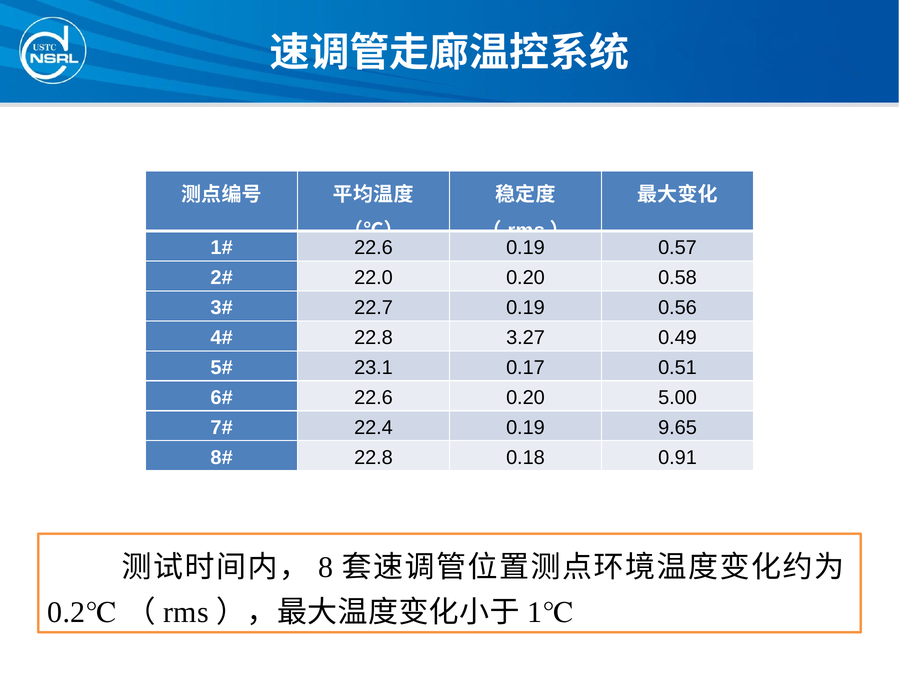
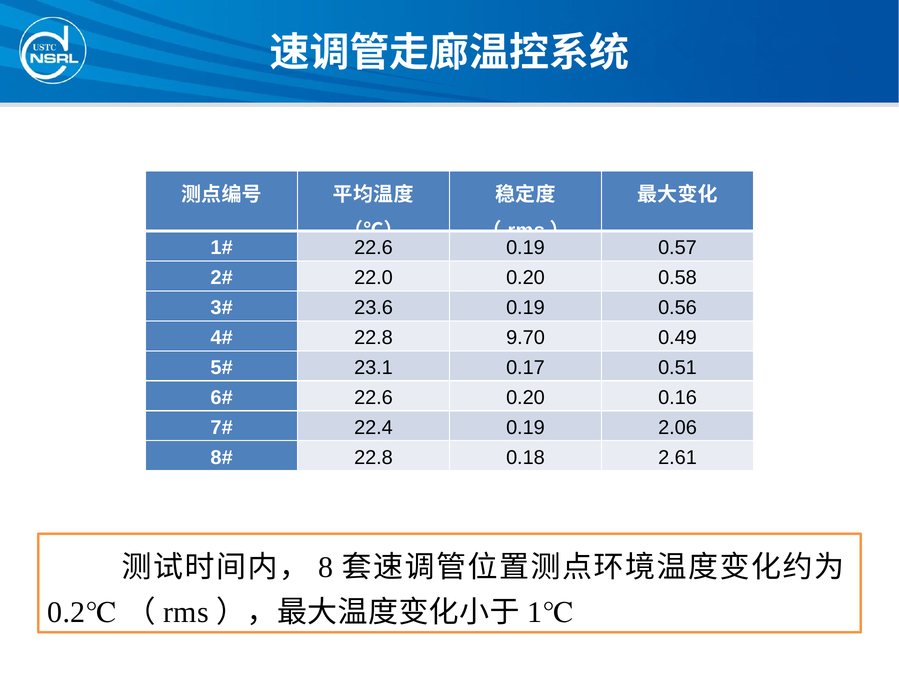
22.7: 22.7 -> 23.6
3.27: 3.27 -> 9.70
5.00: 5.00 -> 0.16
9.65: 9.65 -> 2.06
0.91: 0.91 -> 2.61
